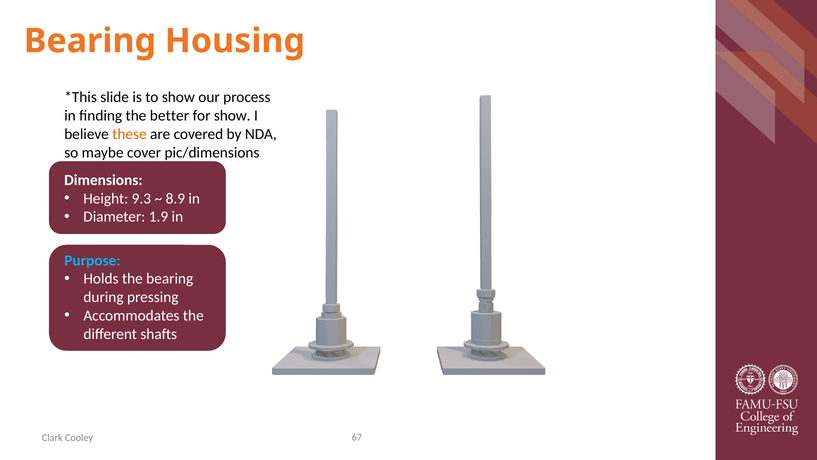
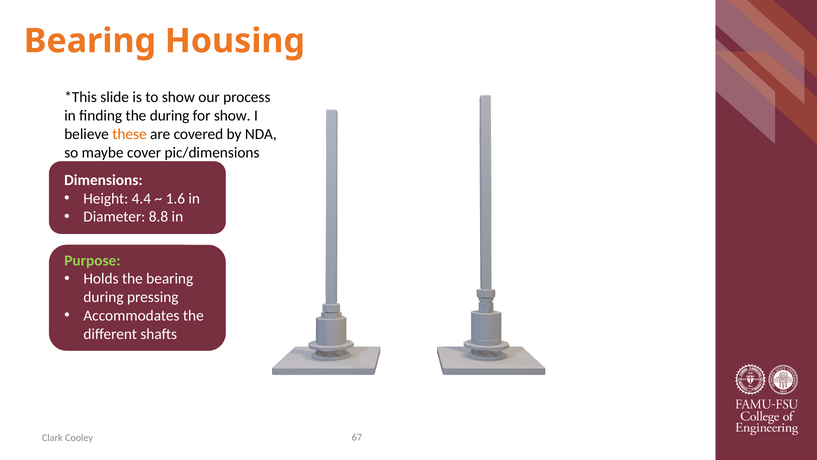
the better: better -> during
9.3: 9.3 -> 4.4
8.9: 8.9 -> 1.6
1.9: 1.9 -> 8.8
Purpose colour: light blue -> light green
